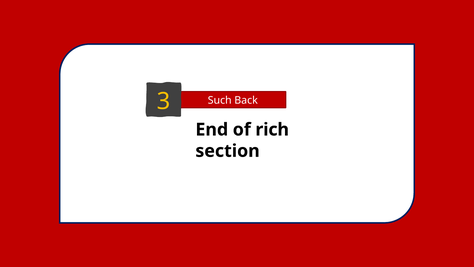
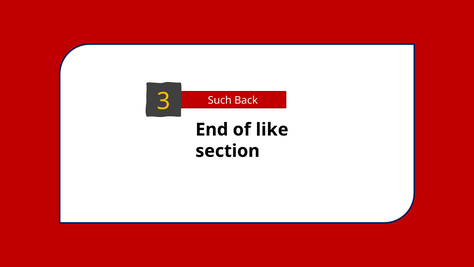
rich: rich -> like
